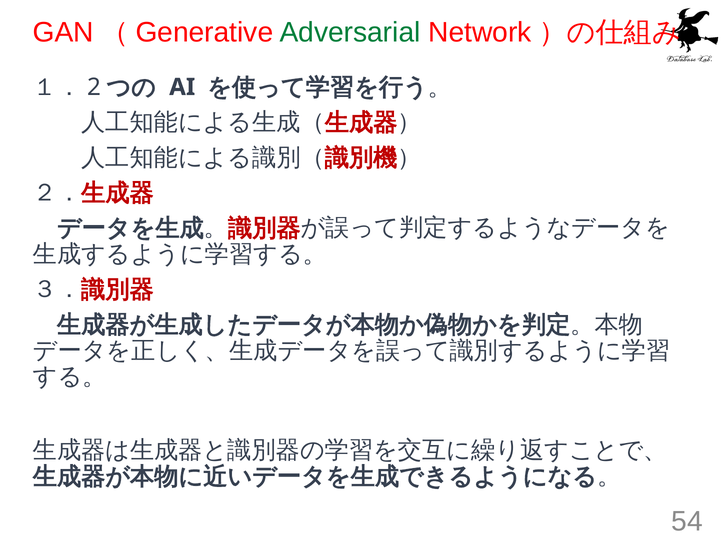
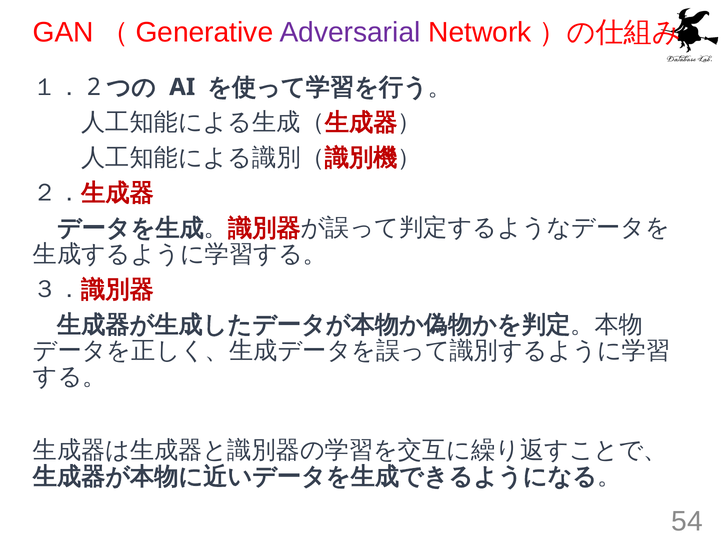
Adversarial colour: green -> purple
